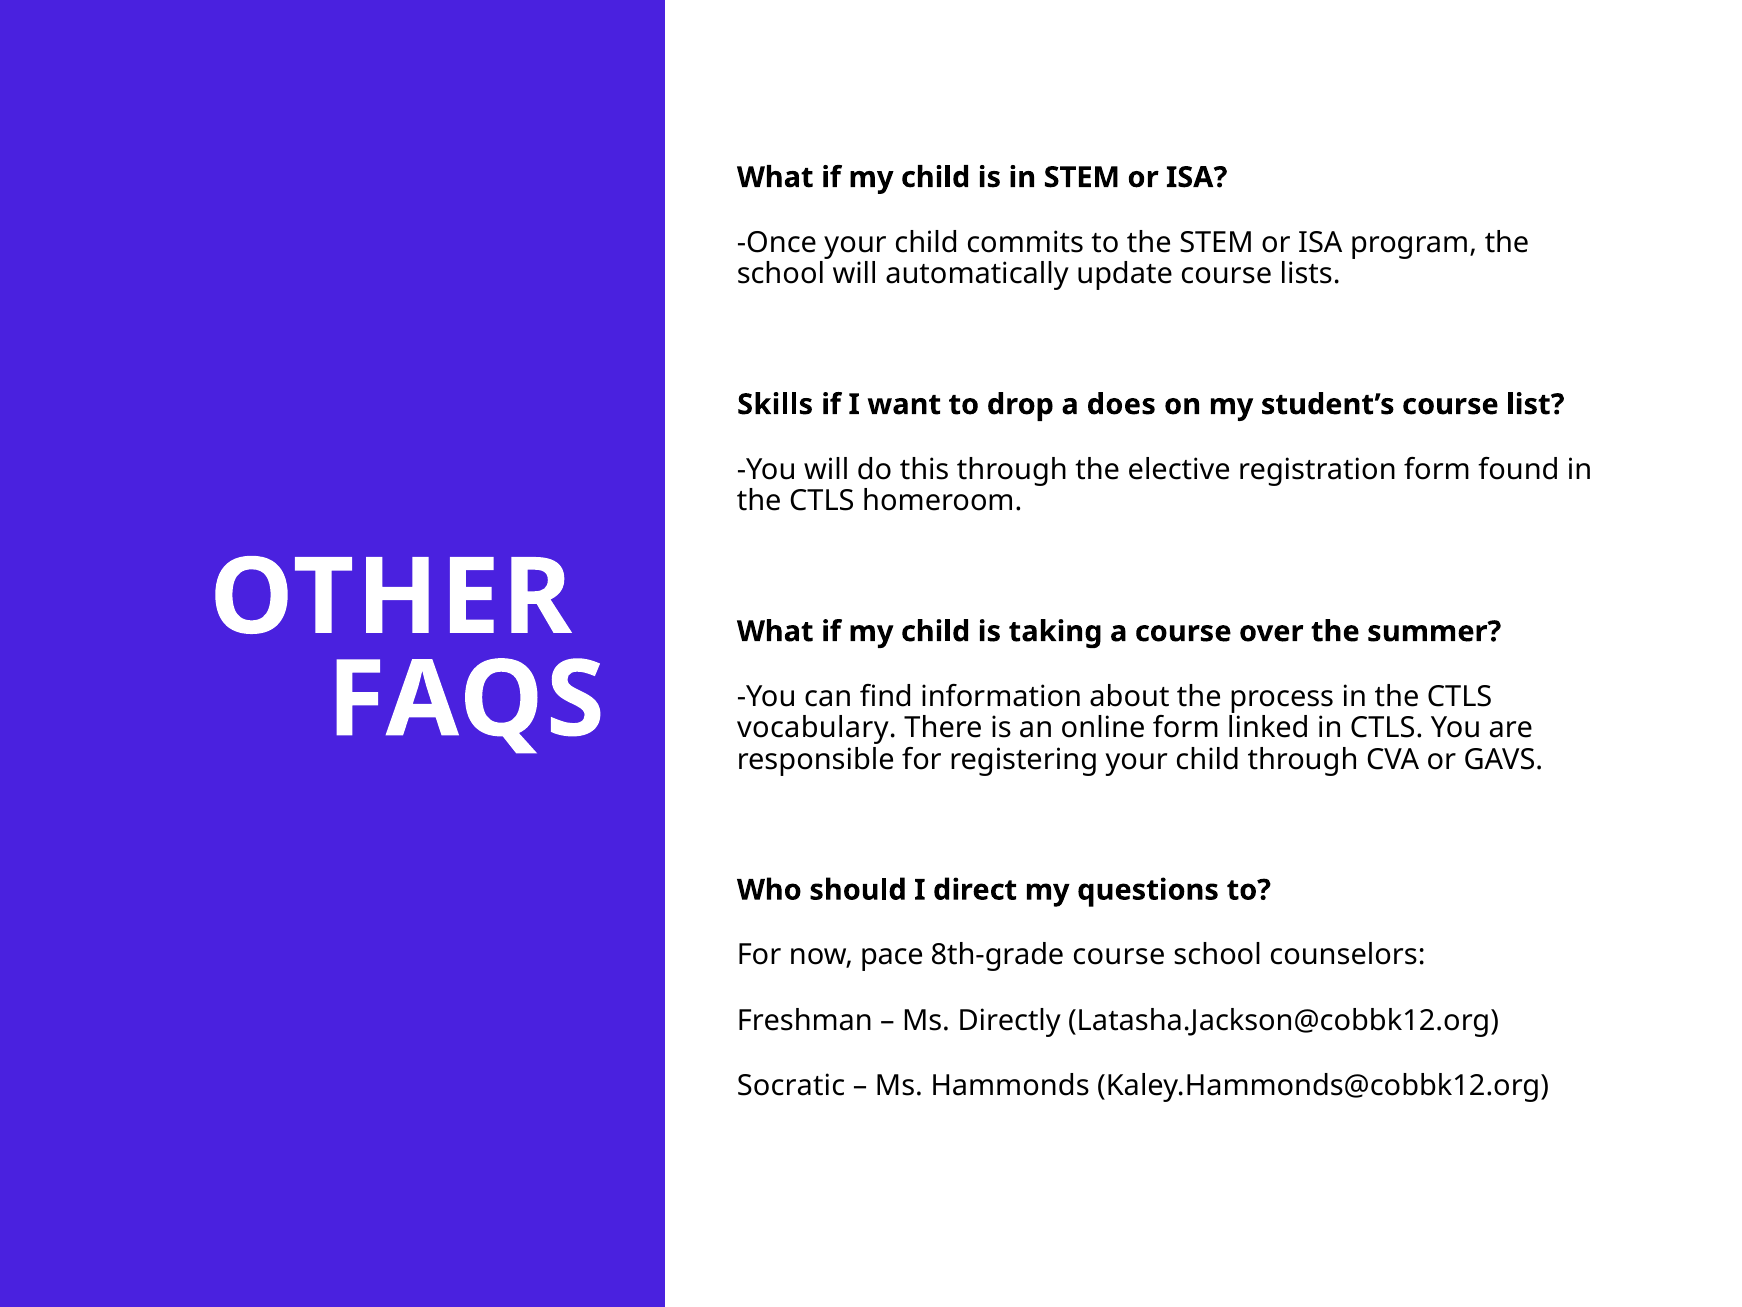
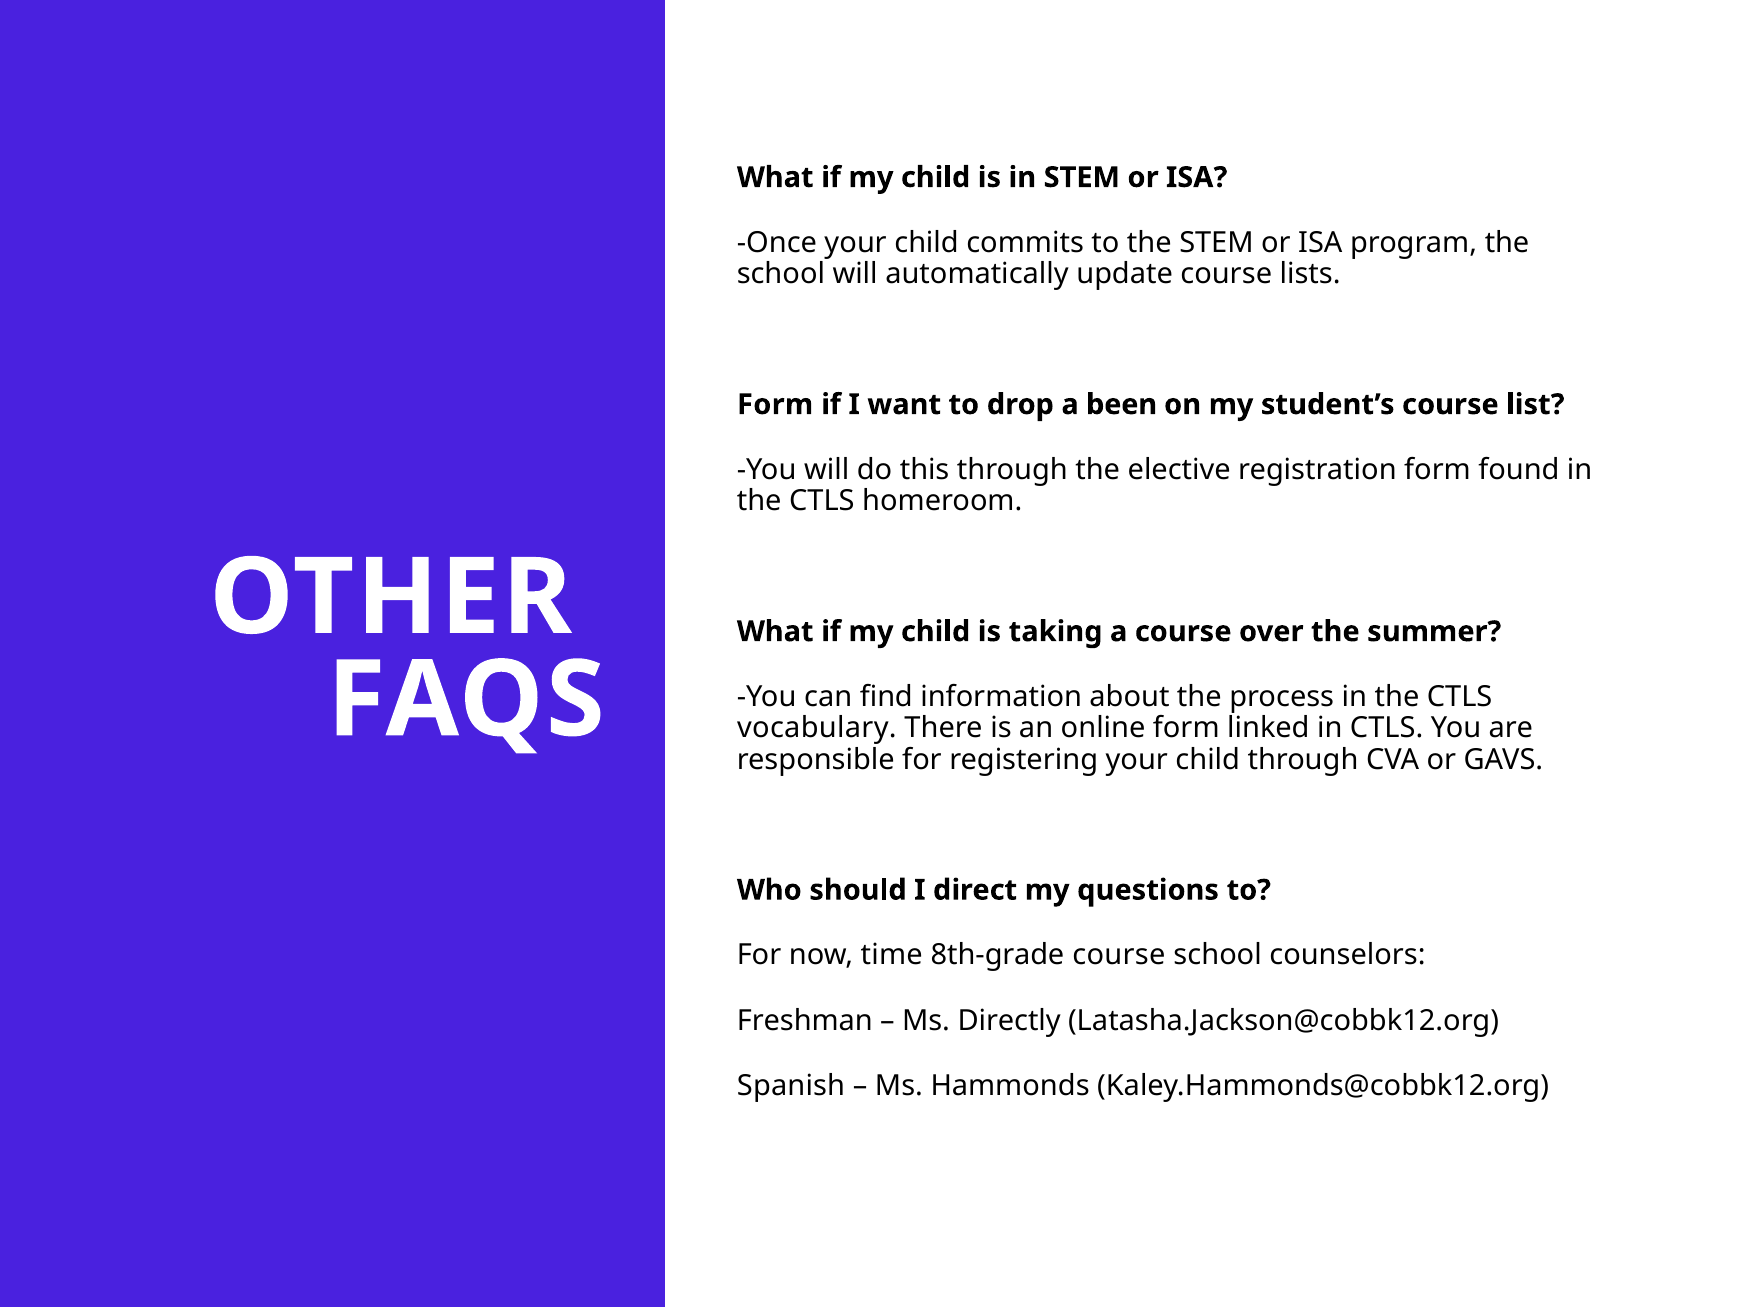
Skills at (775, 404): Skills -> Form
does: does -> been
pace: pace -> time
Socratic: Socratic -> Spanish
